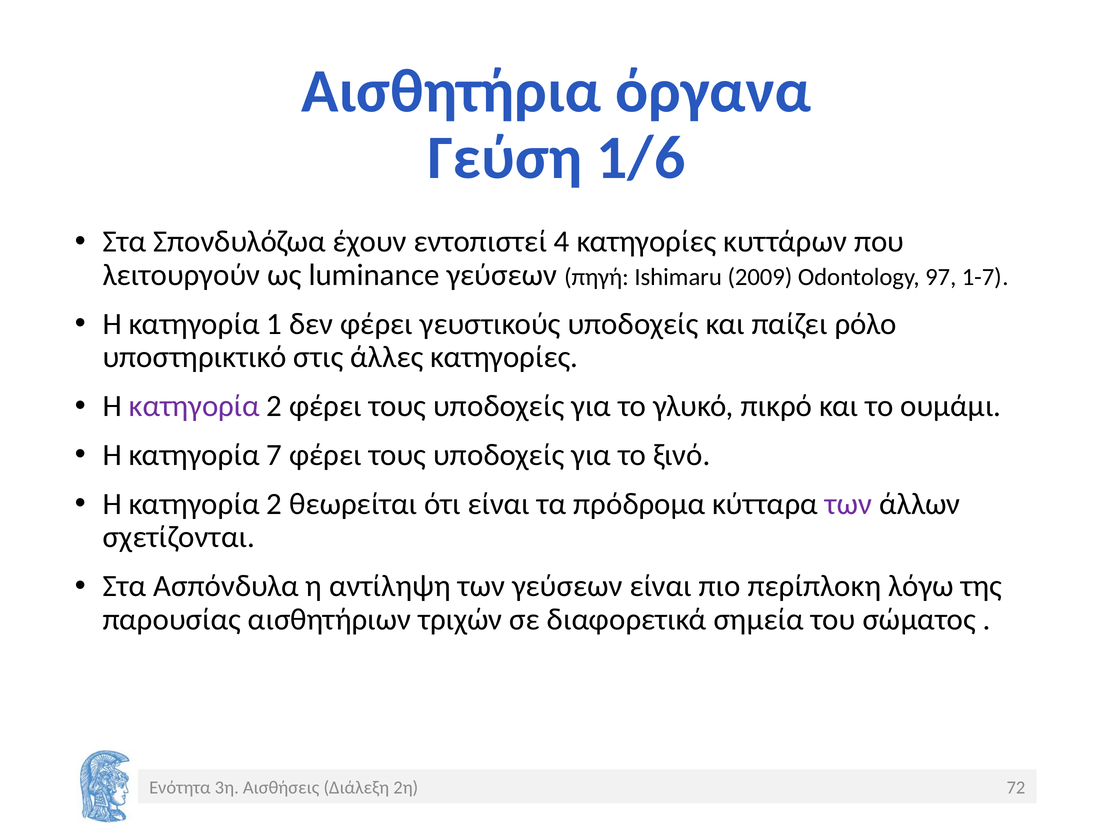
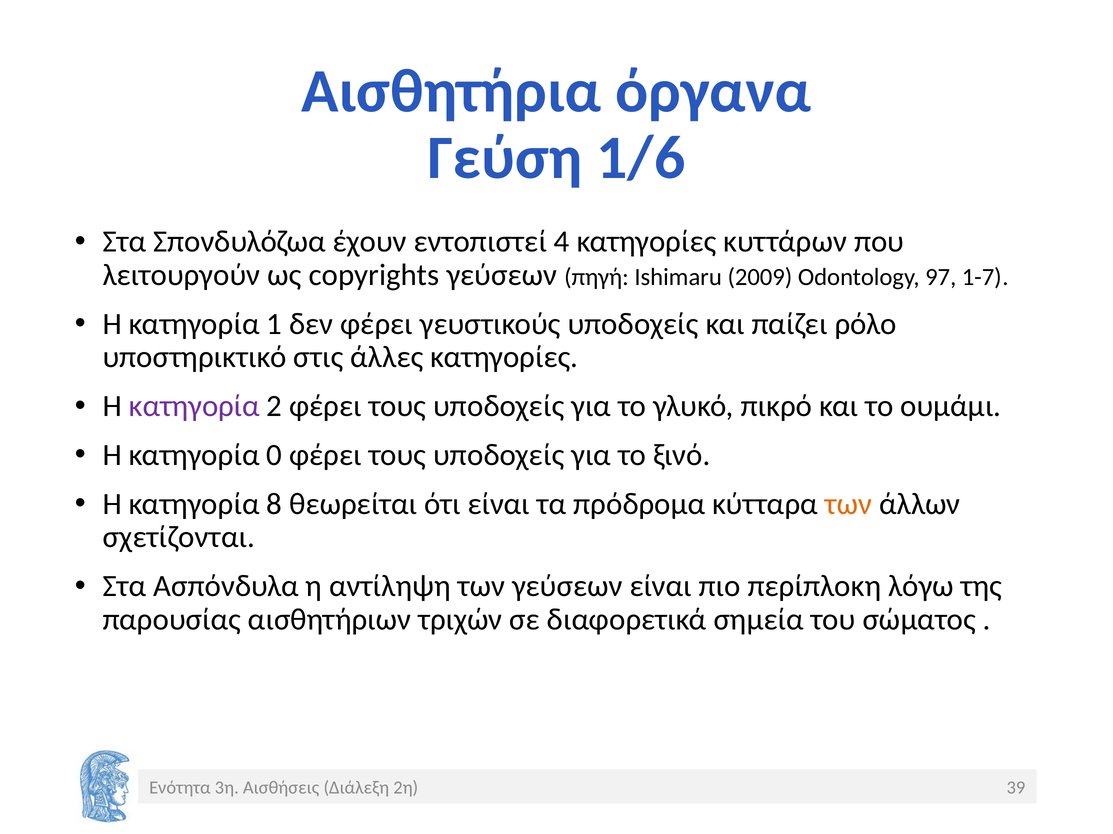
luminance: luminance -> copyrights
7: 7 -> 0
2 at (274, 504): 2 -> 8
των at (848, 504) colour: purple -> orange
72: 72 -> 39
